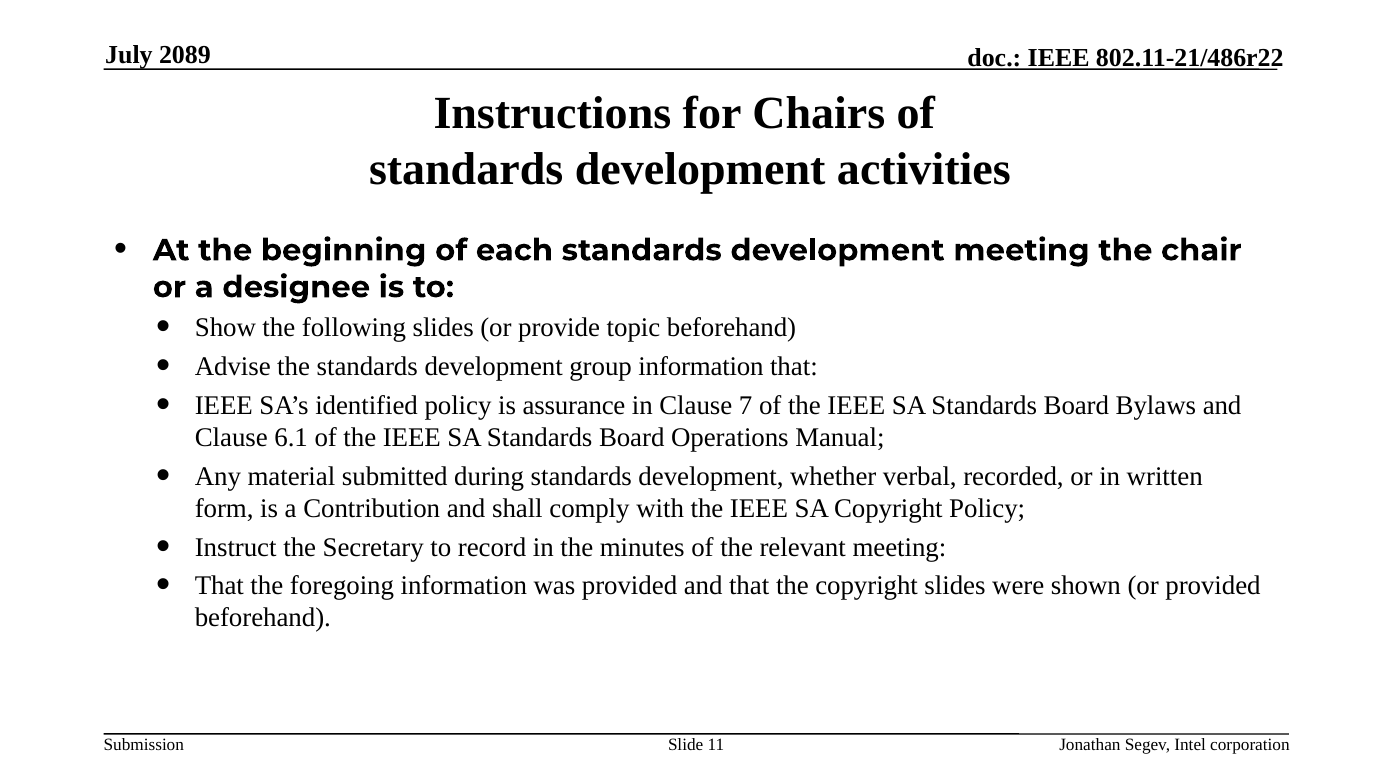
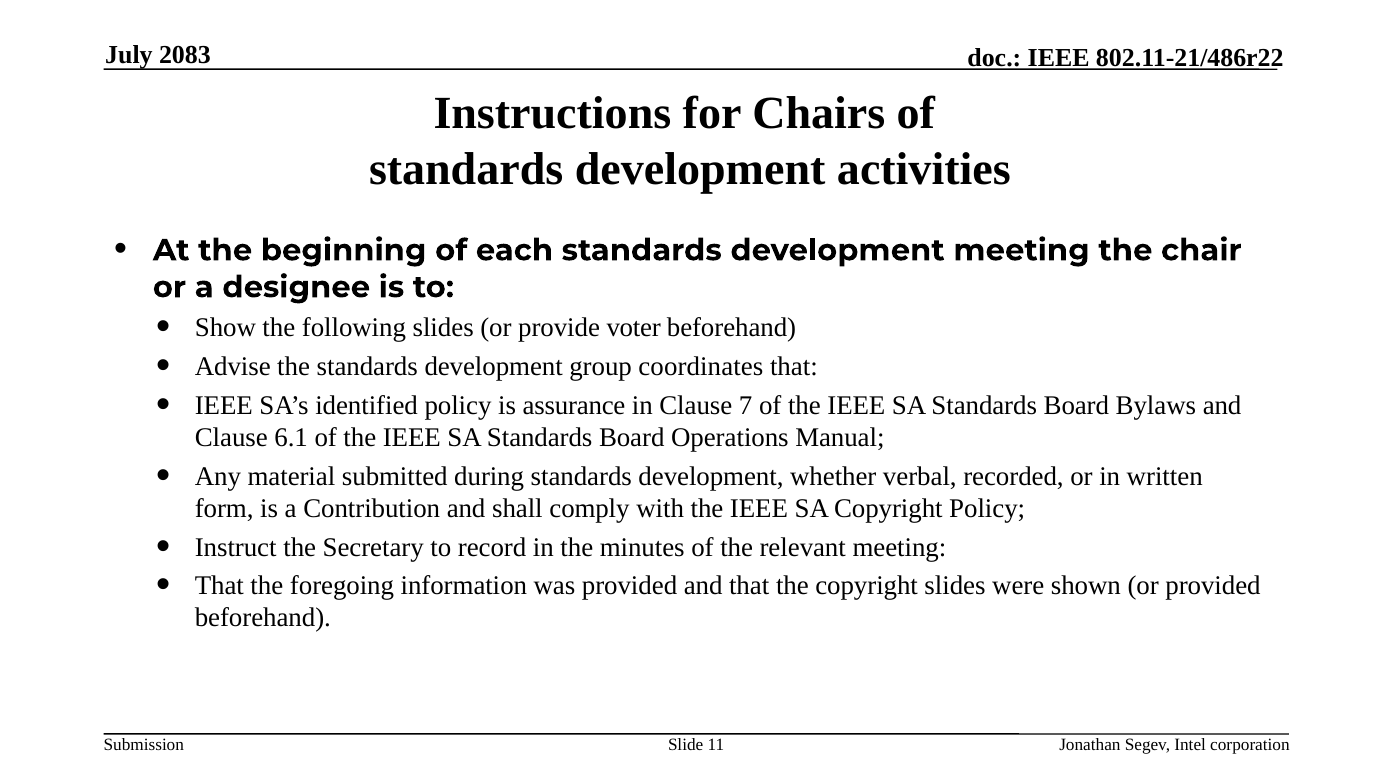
2089: 2089 -> 2083
topic: topic -> voter
group information: information -> coordinates
